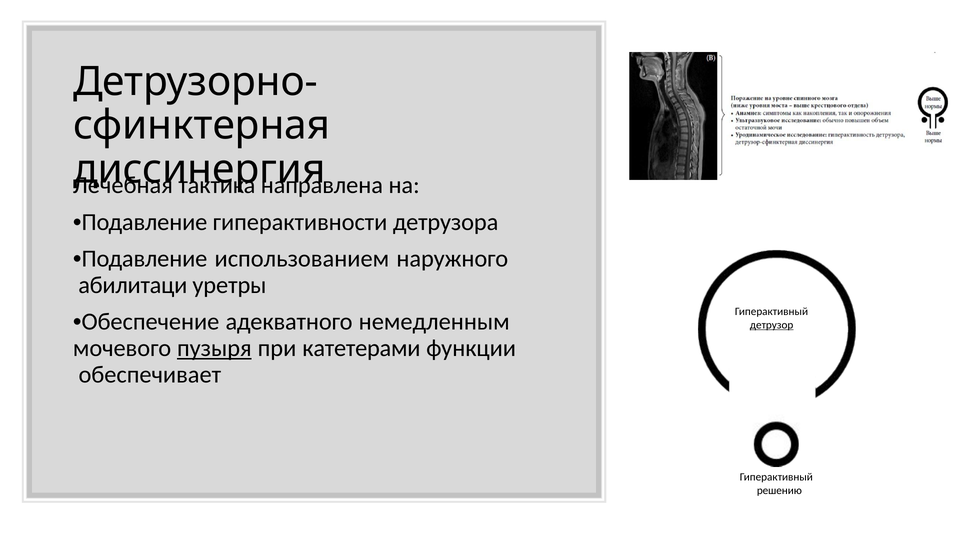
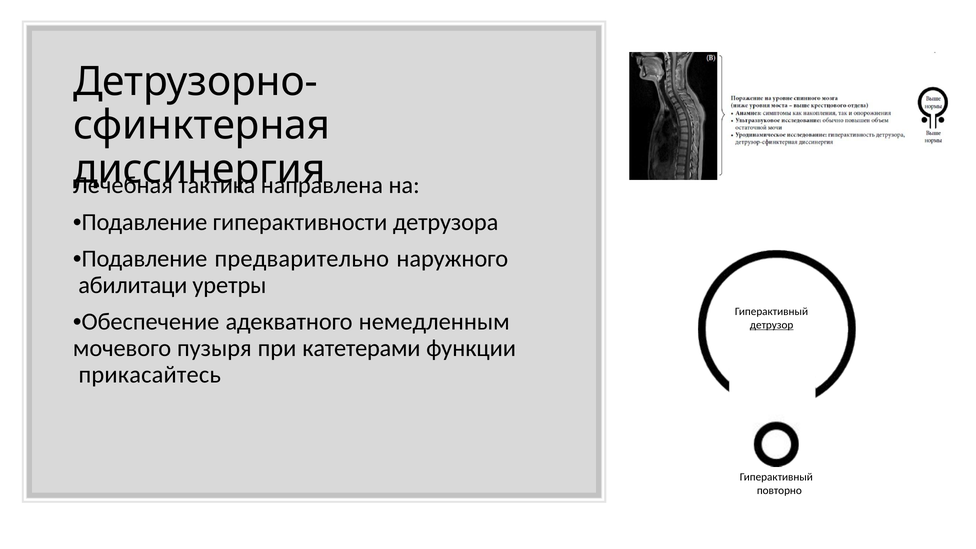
использованием: использованием -> предварительно
пузыря underline: present -> none
обеспечивает: обеспечивает -> прикасайтесь
решению: решению -> повторно
